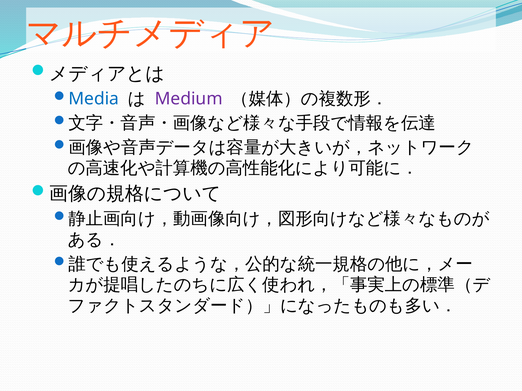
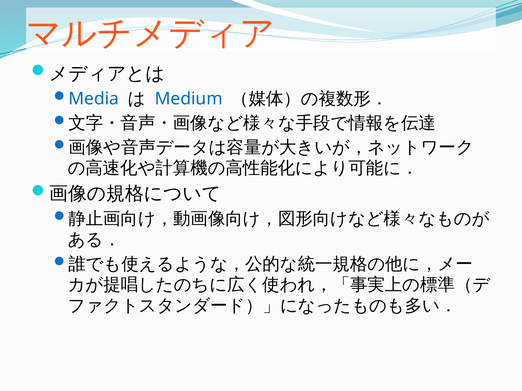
Medium colour: purple -> blue
